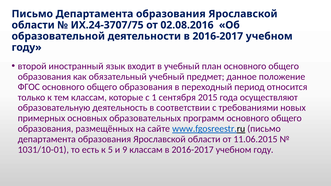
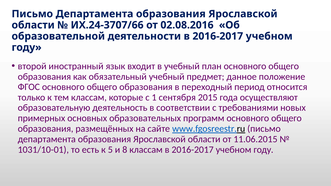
ИХ.24-3707/75: ИХ.24-3707/75 -> ИХ.24-3707/66
9: 9 -> 8
